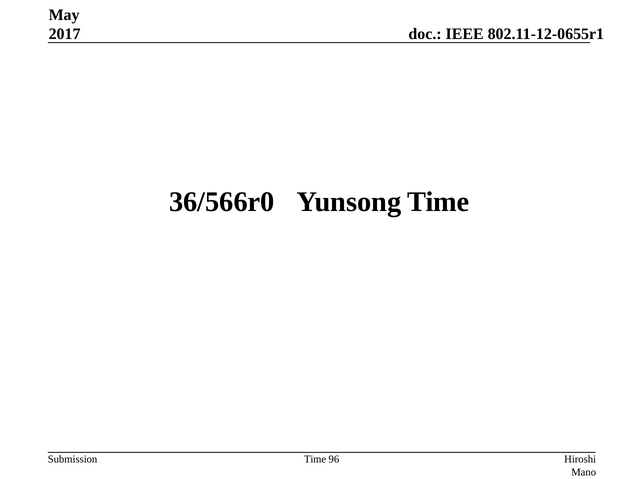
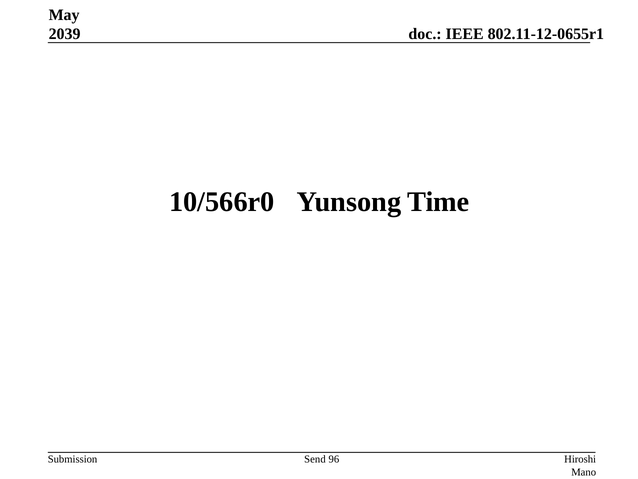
2017: 2017 -> 2039
36/566r0: 36/566r0 -> 10/566r0
Time at (315, 459): Time -> Send
